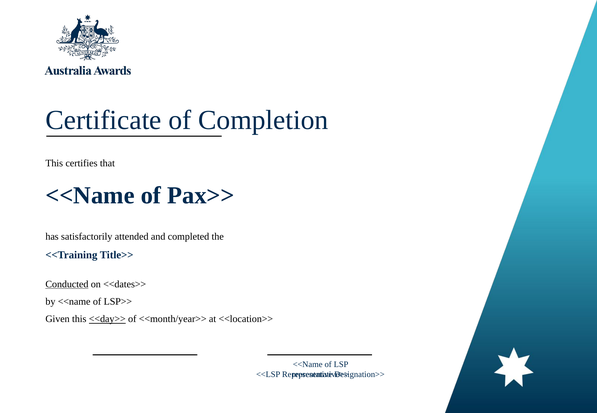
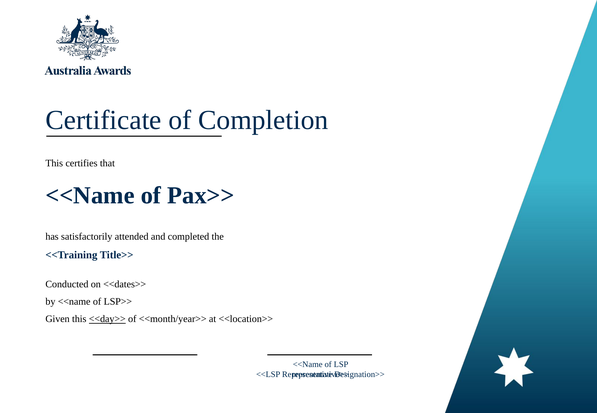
Conducted underline: present -> none
